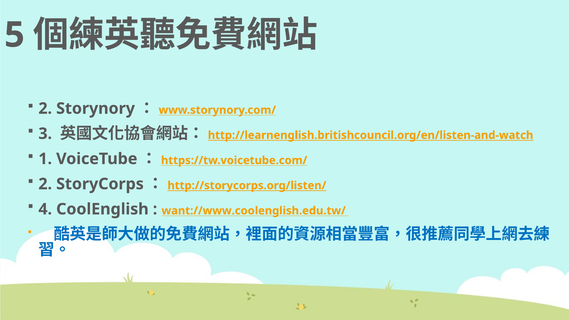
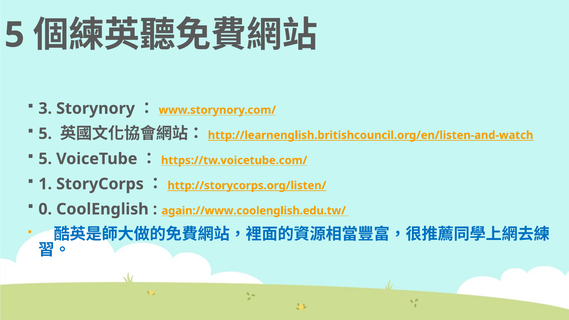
2 at (45, 109): 2 -> 3
3 at (45, 134): 3 -> 5
1 at (45, 159): 1 -> 5
2 at (45, 184): 2 -> 1
4: 4 -> 0
want://www.coolenglish.edu.tw/: want://www.coolenglish.edu.tw/ -> again://www.coolenglish.edu.tw/
